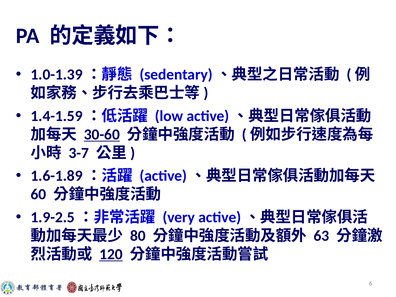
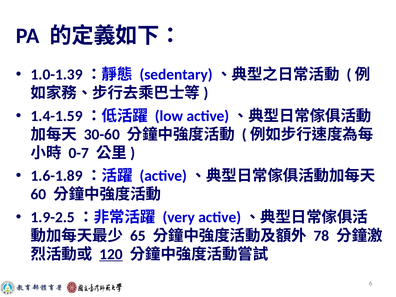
30-60 underline: present -> none
3-7: 3-7 -> 0-7
80: 80 -> 65
63: 63 -> 78
